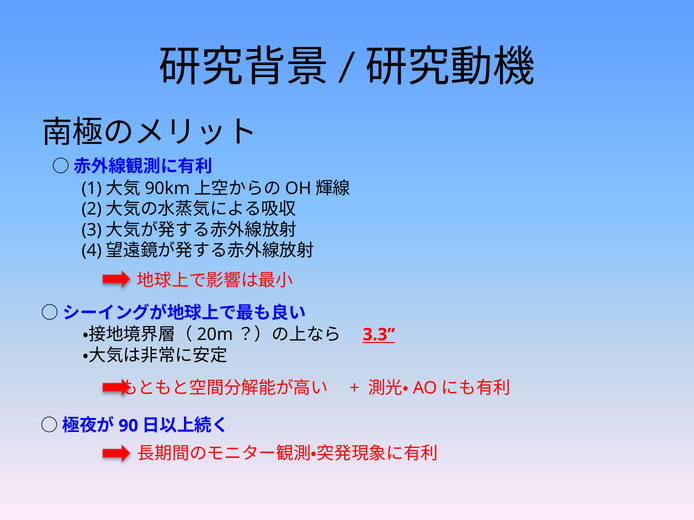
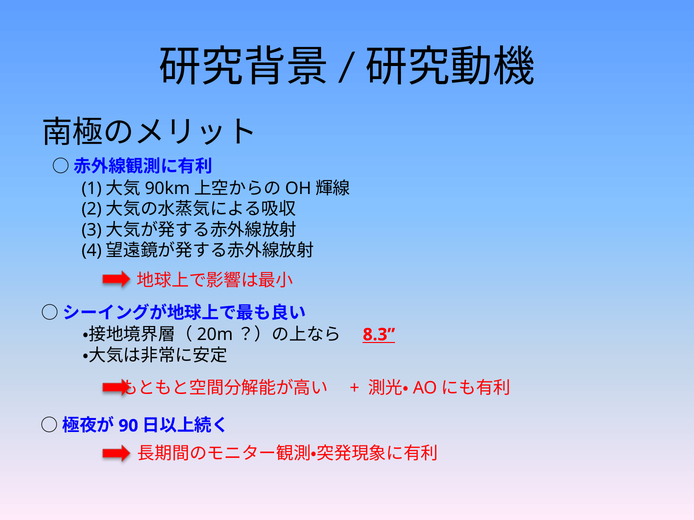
3.3: 3.3 -> 8.3
